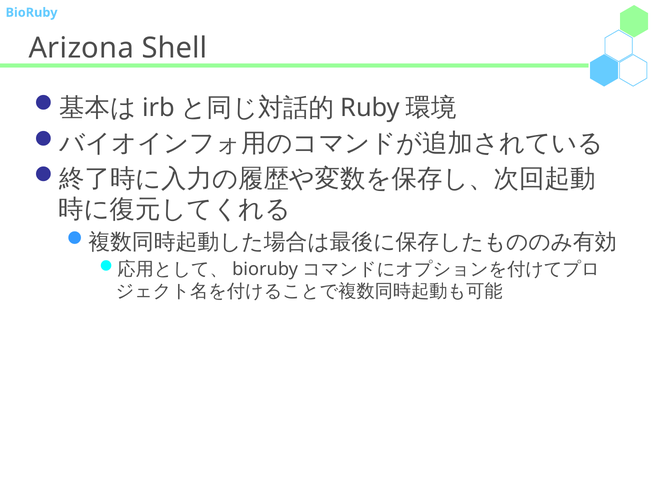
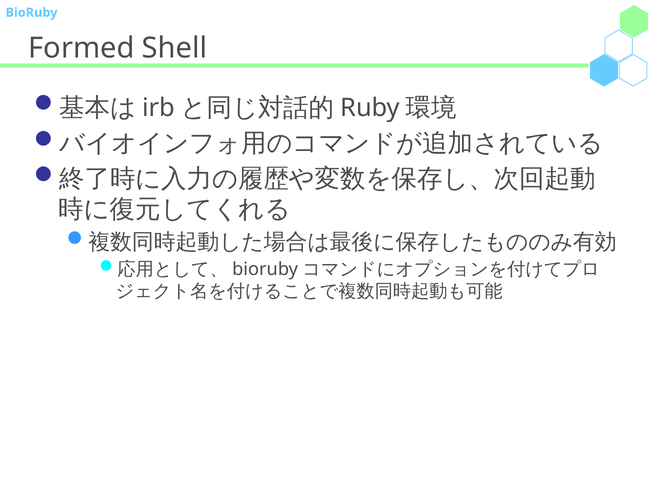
Arizona: Arizona -> Formed
